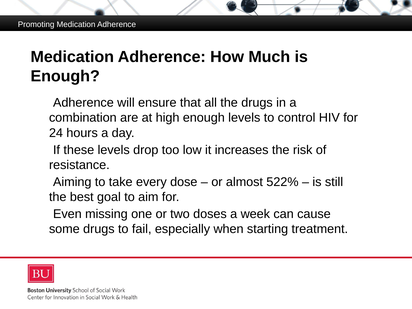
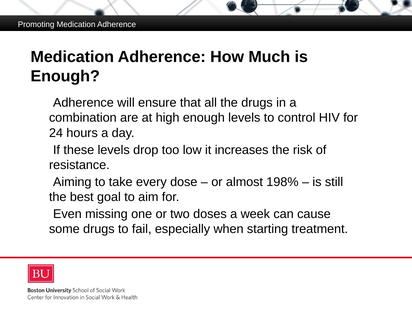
522%: 522% -> 198%
